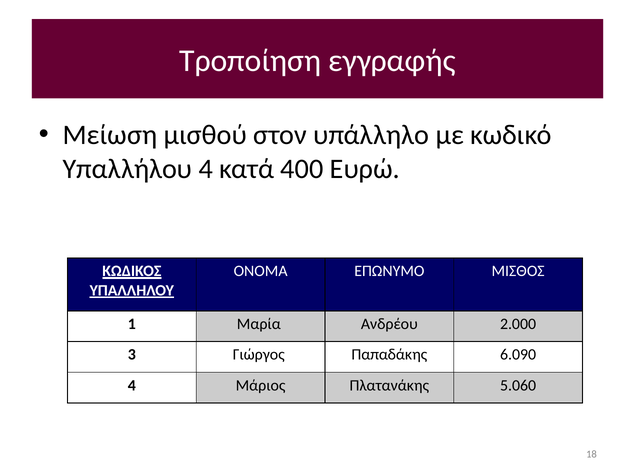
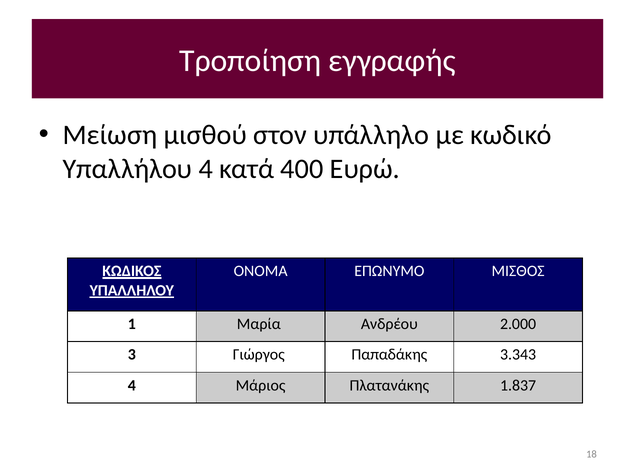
6.090: 6.090 -> 3.343
5.060: 5.060 -> 1.837
